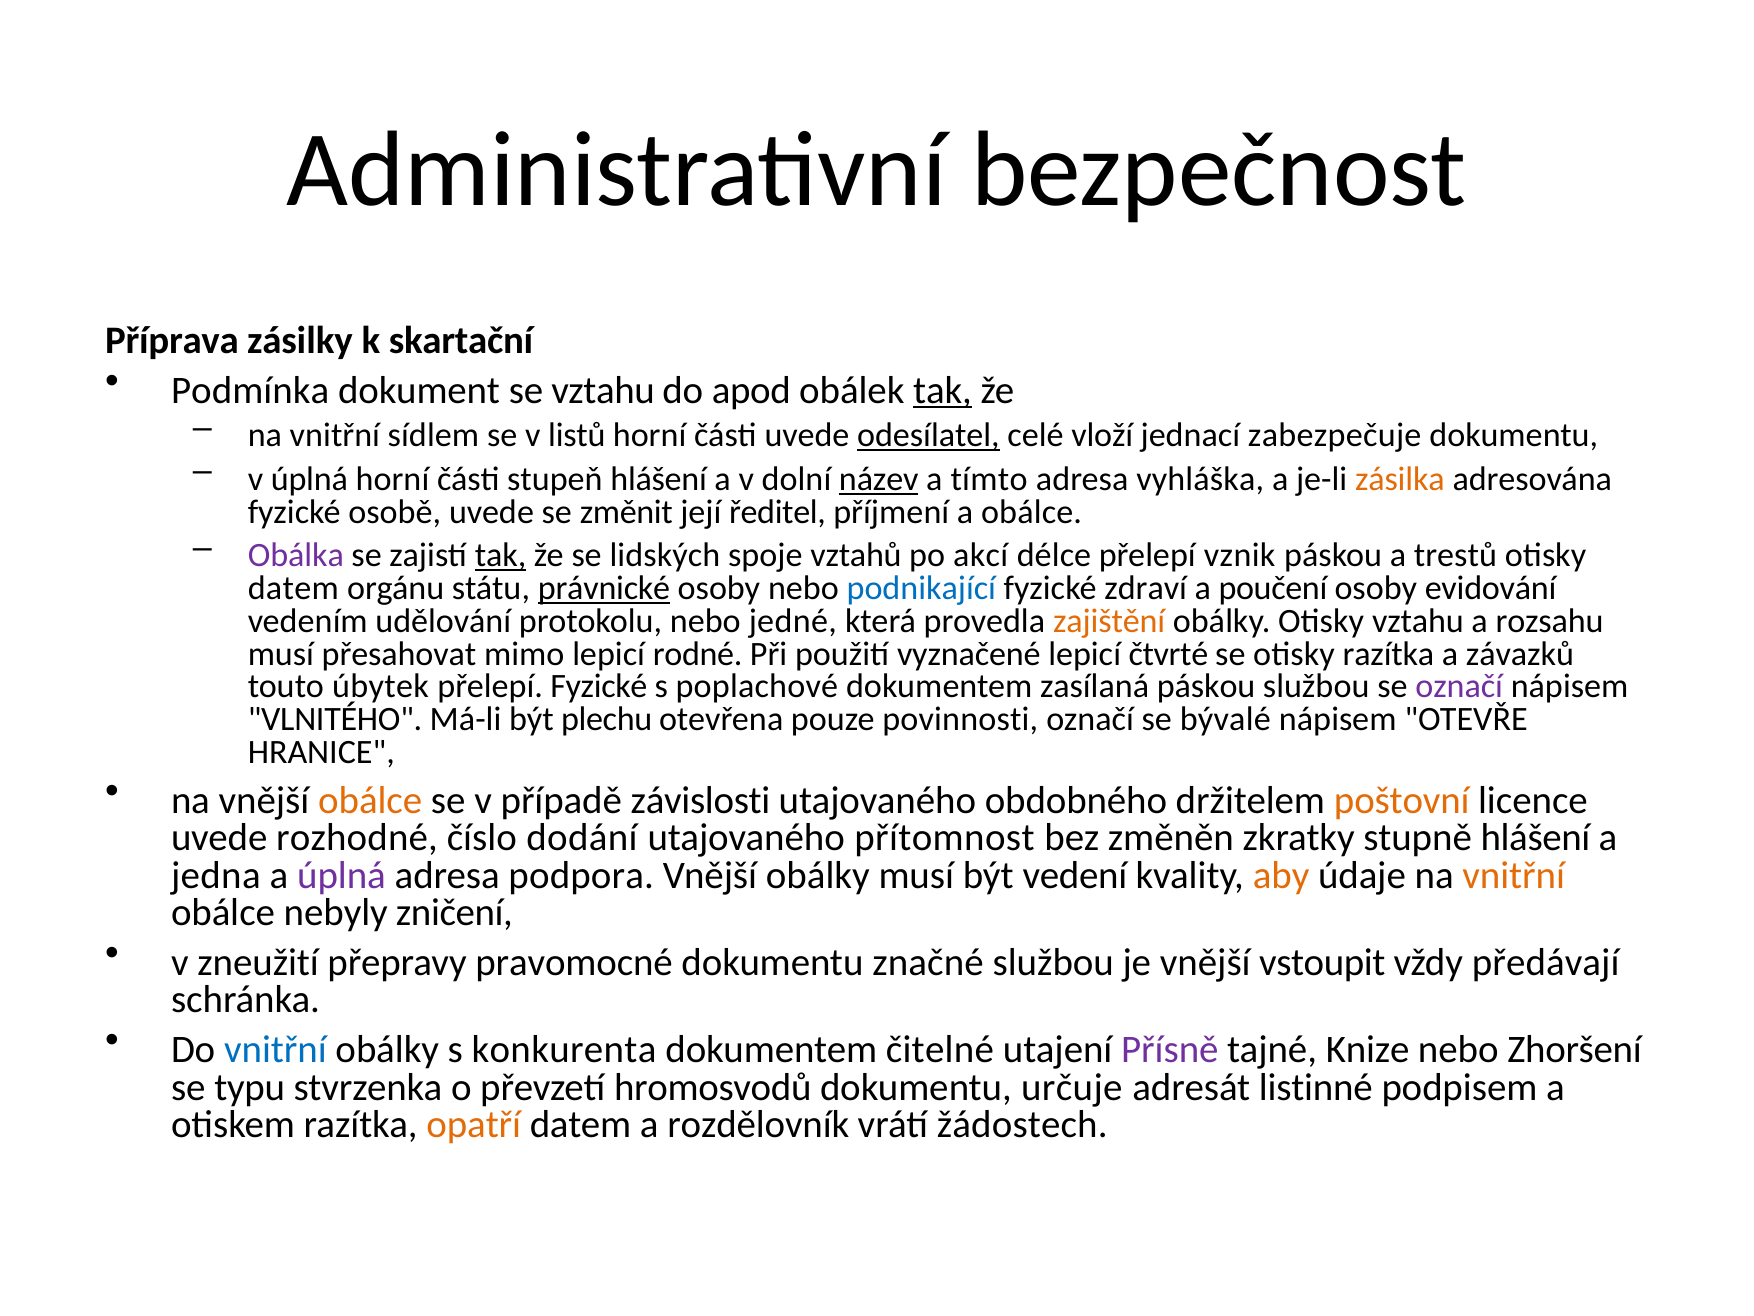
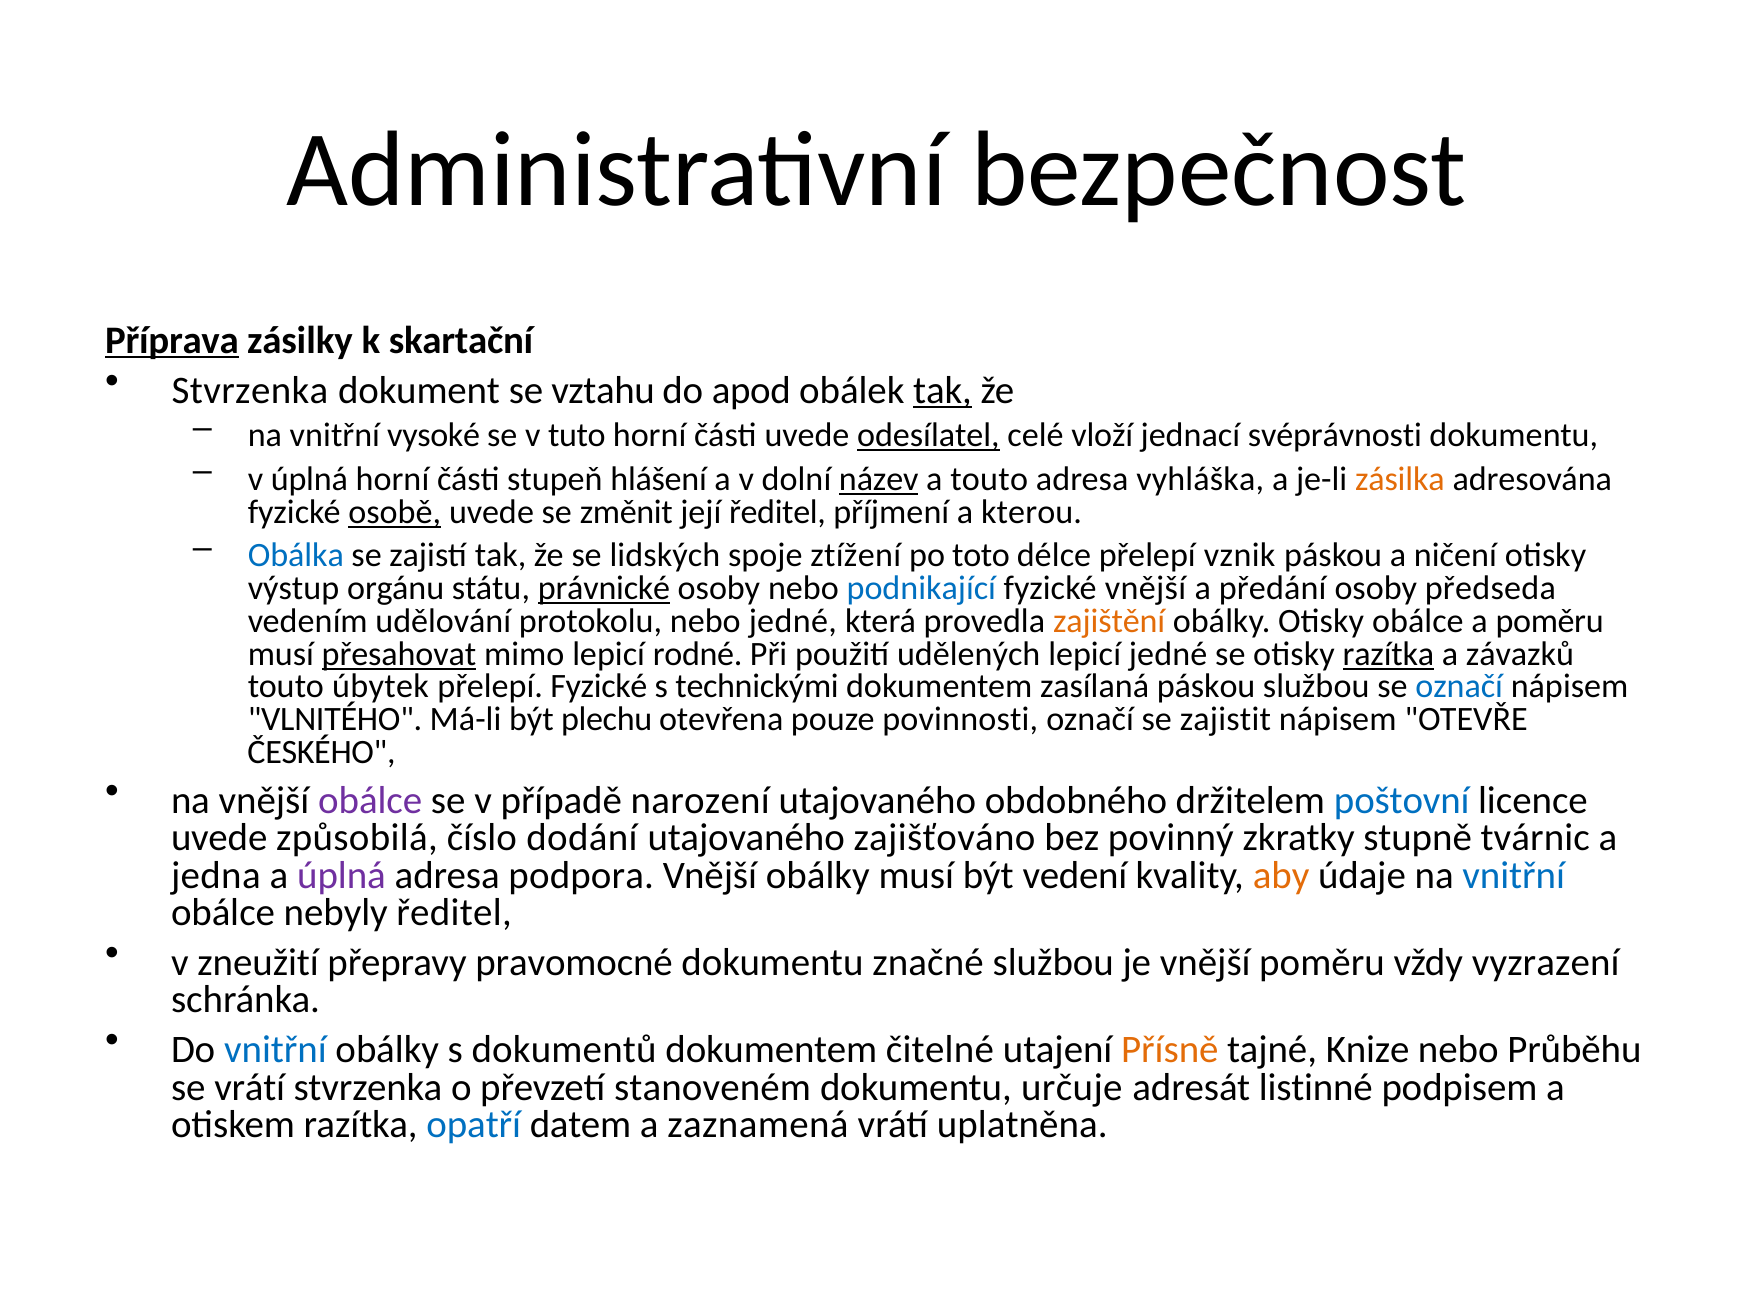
Příprava underline: none -> present
Podmínka at (250, 390): Podmínka -> Stvrzenka
sídlem: sídlem -> vysoké
listů: listů -> tuto
zabezpečuje: zabezpečuje -> svéprávnosti
a tímto: tímto -> touto
osobě underline: none -> present
a obálce: obálce -> kterou
Obálka colour: purple -> blue
tak at (501, 555) underline: present -> none
vztahů: vztahů -> ztížení
akcí: akcí -> toto
trestů: trestů -> ničení
datem at (293, 588): datem -> výstup
fyzické zdraví: zdraví -> vnější
poučení: poučení -> předání
evidování: evidování -> předseda
Otisky vztahu: vztahu -> obálce
a rozsahu: rozsahu -> poměru
přesahovat underline: none -> present
vyznačené: vyznačené -> udělených
lepicí čtvrté: čtvrté -> jedné
razítka at (1388, 654) underline: none -> present
poplachové: poplachové -> technickými
označí at (1459, 686) colour: purple -> blue
bývalé: bývalé -> zajistit
HRANICE: HRANICE -> ČESKÉHO
obálce at (370, 800) colour: orange -> purple
závislosti: závislosti -> narození
poštovní colour: orange -> blue
rozhodné: rozhodné -> způsobilá
přítomnost: přítomnost -> zajišťováno
změněn: změněn -> povinný
stupně hlášení: hlášení -> tvárnic
vnitřní at (1514, 875) colour: orange -> blue
nebyly zničení: zničení -> ředitel
vnější vstoupit: vstoupit -> poměru
předávají: předávají -> vyzrazení
konkurenta: konkurenta -> dokumentů
Přísně colour: purple -> orange
Zhoršení: Zhoršení -> Průběhu
se typu: typu -> vrátí
hromosvodů: hromosvodů -> stanoveném
opatří colour: orange -> blue
rozdělovník: rozdělovník -> zaznamená
žádostech: žádostech -> uplatněna
